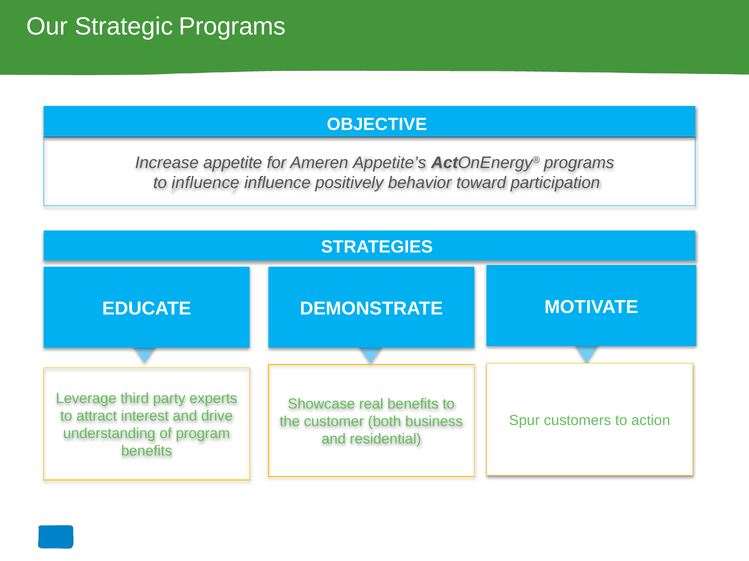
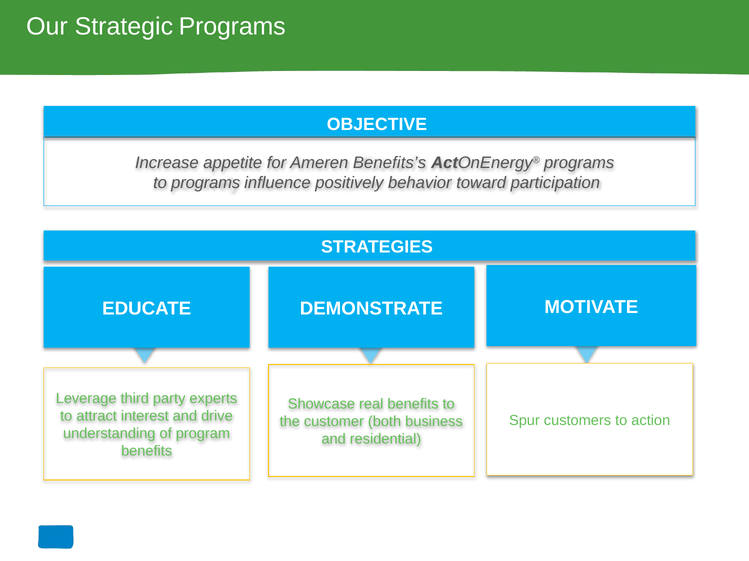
Appetite’s: Appetite’s -> Benefits’s
to influence: influence -> programs
